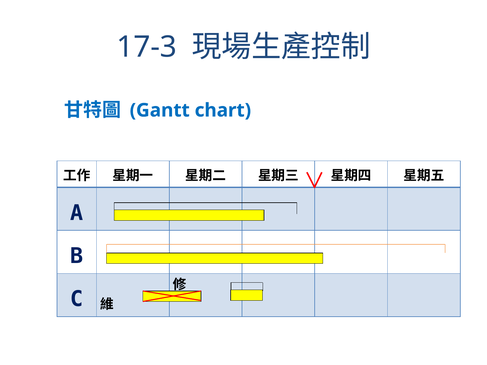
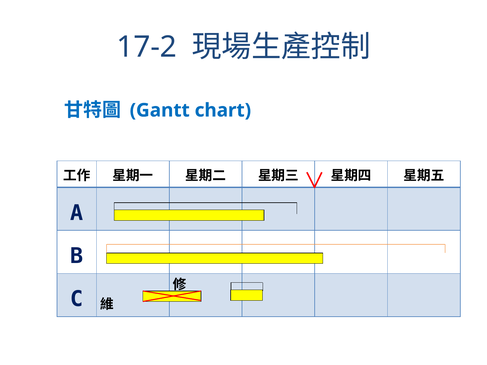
17-3: 17-3 -> 17-2
